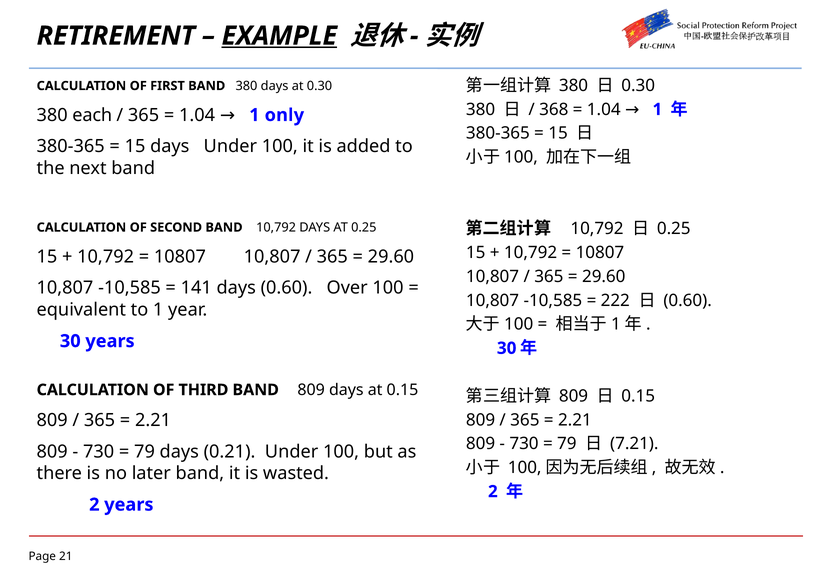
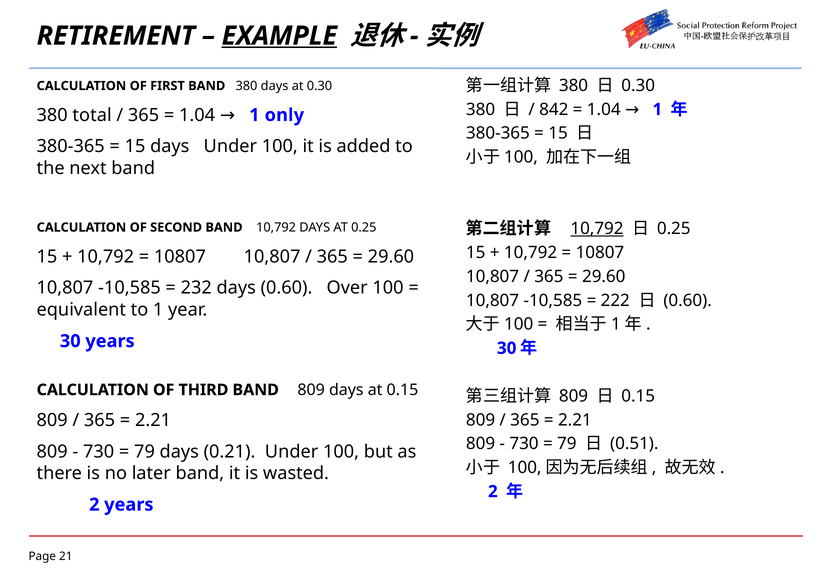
368: 368 -> 842
each: each -> total
10,792 at (597, 229) underline: none -> present
141: 141 -> 232
7.21: 7.21 -> 0.51
